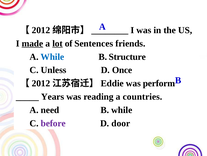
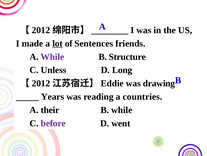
made underline: present -> none
While at (52, 57) colour: blue -> purple
Once: Once -> Long
perform: perform -> drawing
need: need -> their
door: door -> went
